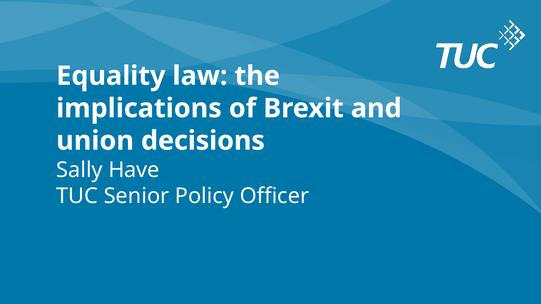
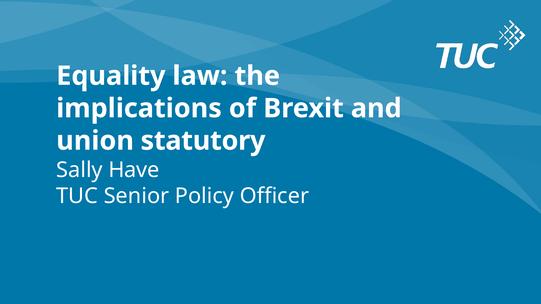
decisions: decisions -> statutory
